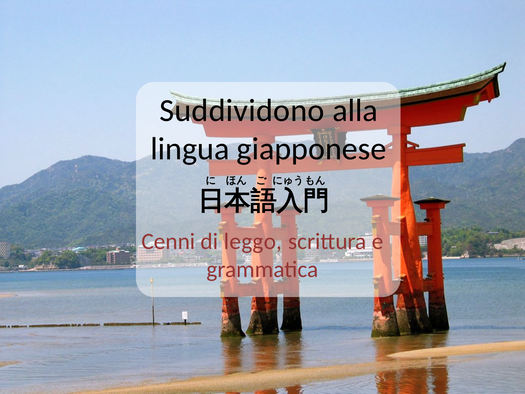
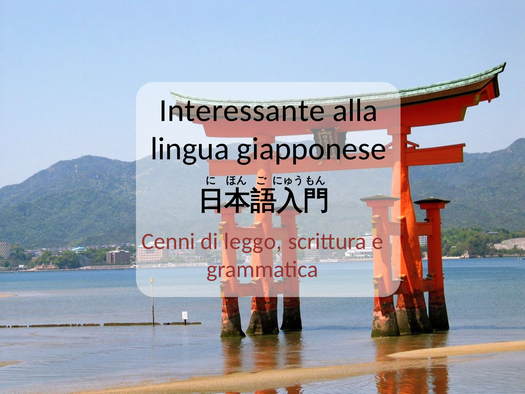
Suddividono: Suddividono -> Interessante
